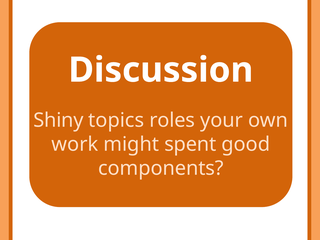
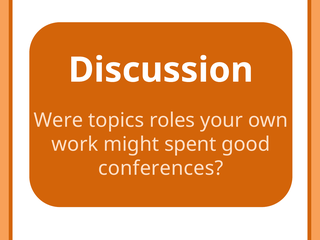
Shiny: Shiny -> Were
components: components -> conferences
